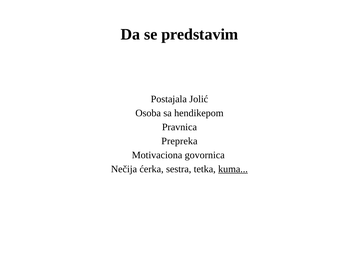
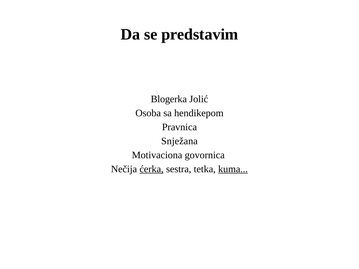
Postajala: Postajala -> Blogerka
Prepreka: Prepreka -> Snježana
ćerka underline: none -> present
